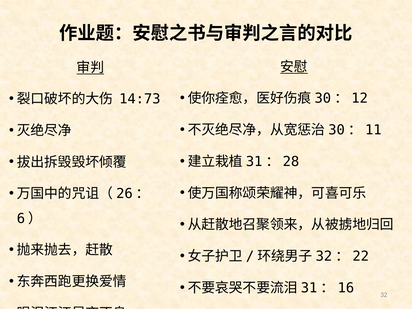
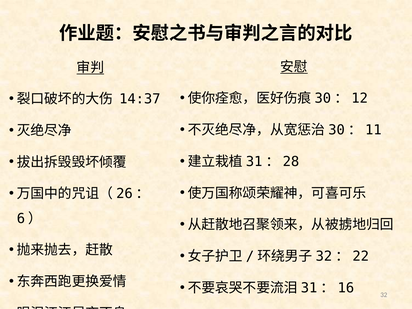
14:73: 14:73 -> 14:37
